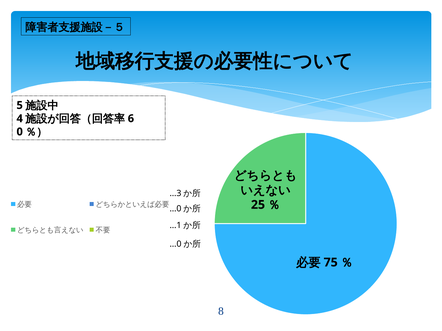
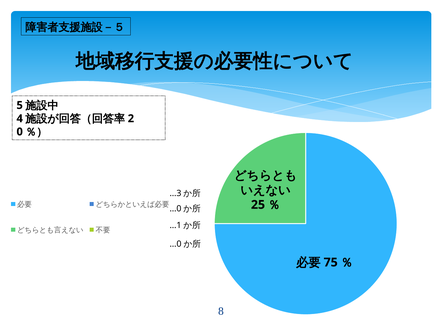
6: 6 -> 2
